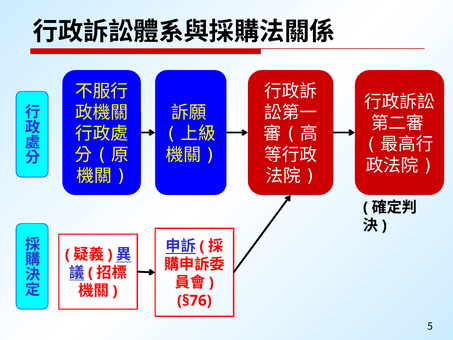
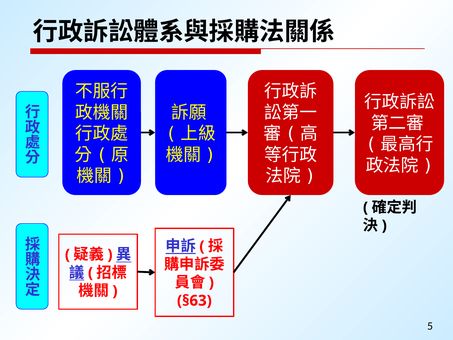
§76: §76 -> §63
